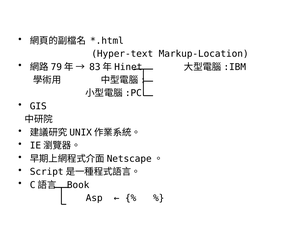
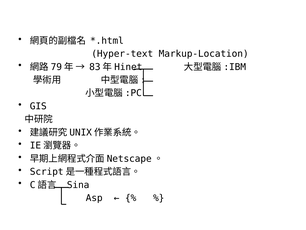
Book: Book -> Sina
